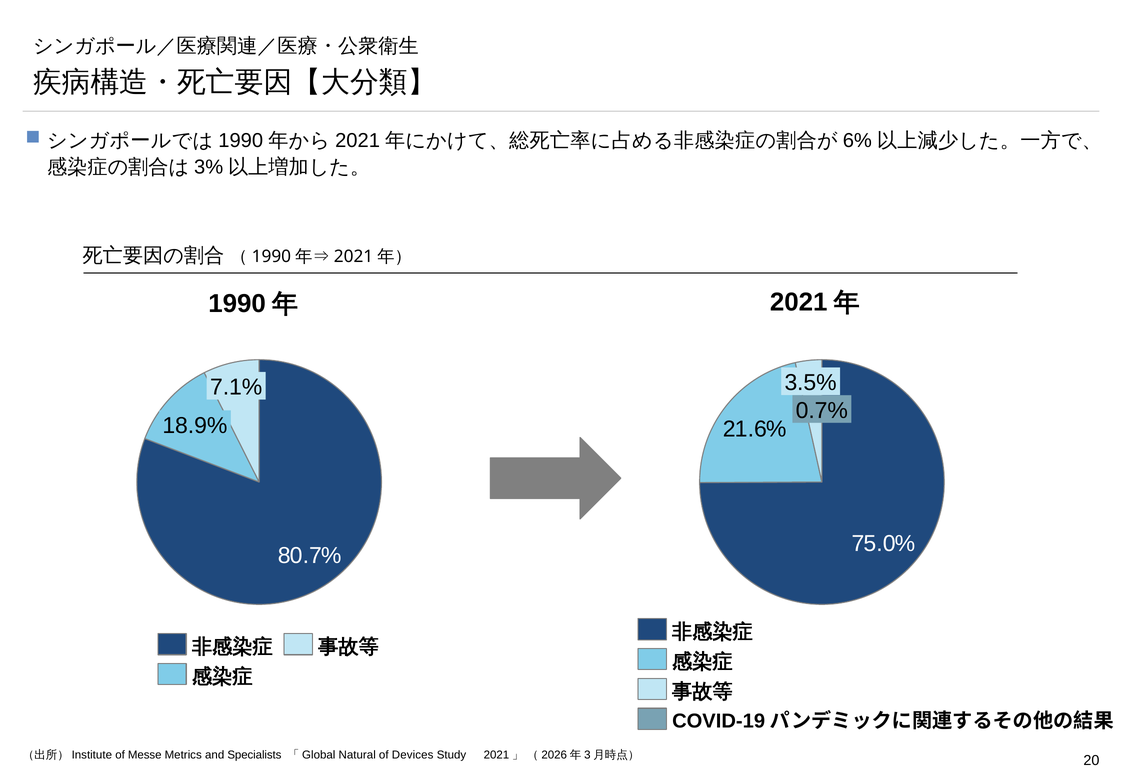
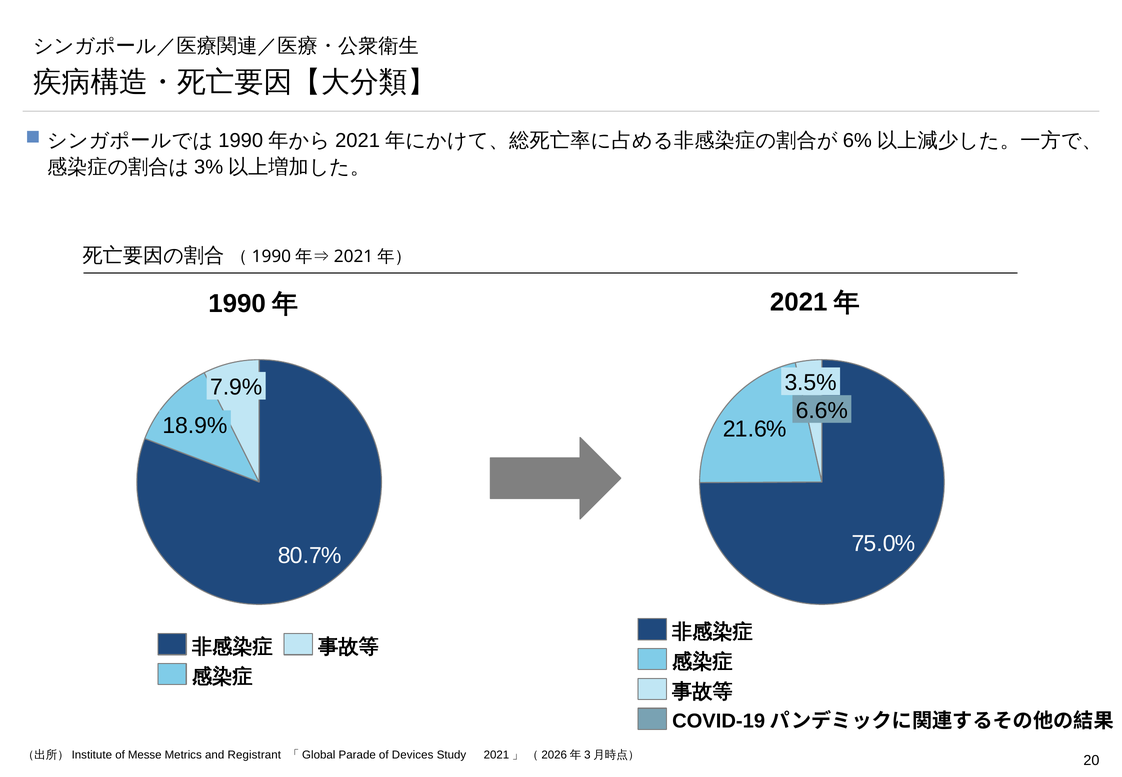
7.1%: 7.1% -> 7.9%
0.7%: 0.7% -> 6.6%
Specialists: Specialists -> Registrant
Natural: Natural -> Parade
